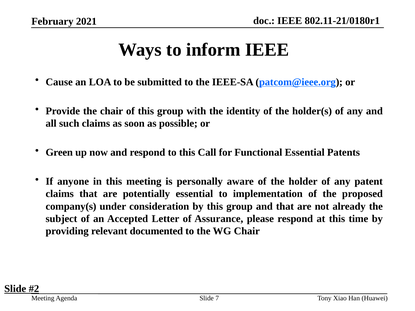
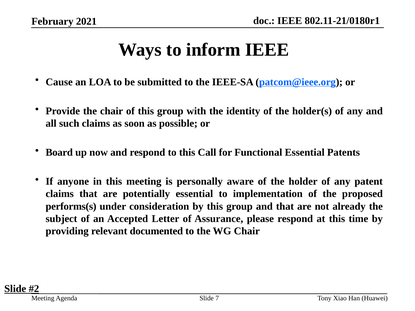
Green: Green -> Board
company(s: company(s -> performs(s
